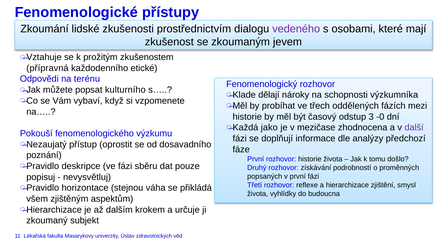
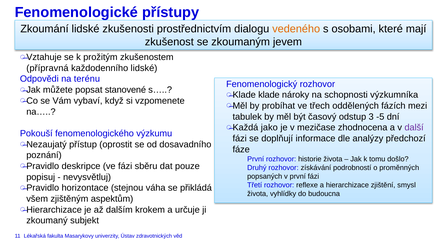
vedeného colour: purple -> orange
každodenního etické: etické -> lidské
kulturního: kulturního -> stanovené
dělají: dělají -> klade
historie at (247, 117): historie -> tabulek
-0: -0 -> -5
